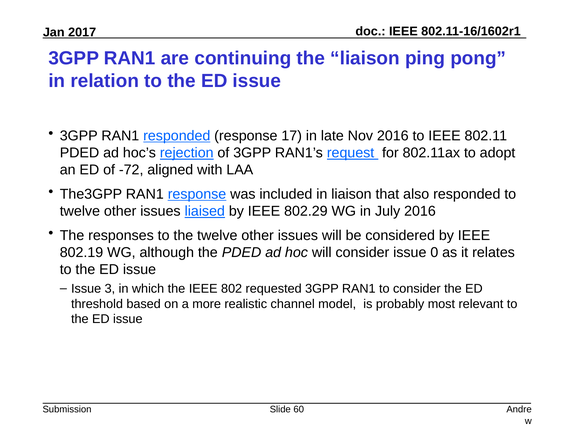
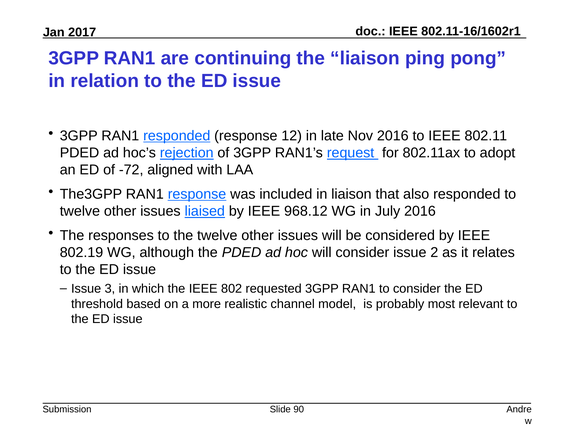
17: 17 -> 12
802.29: 802.29 -> 968.12
0: 0 -> 2
60: 60 -> 90
